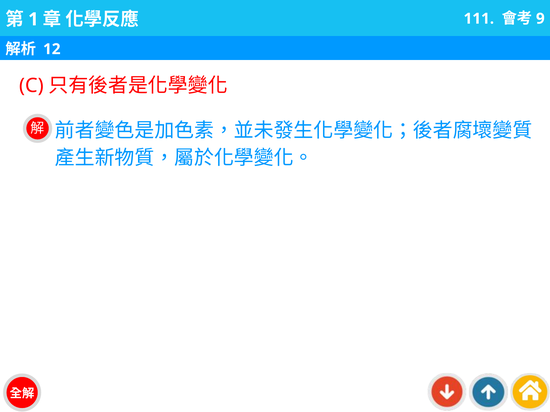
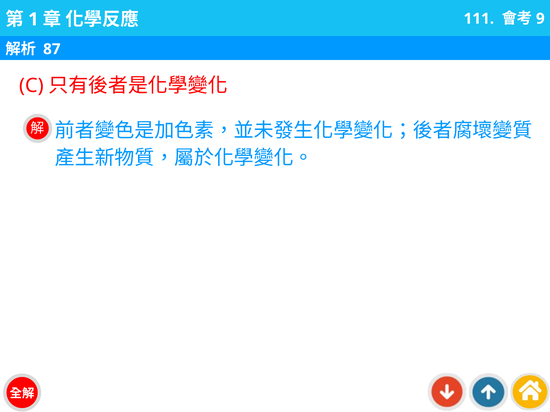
12: 12 -> 87
